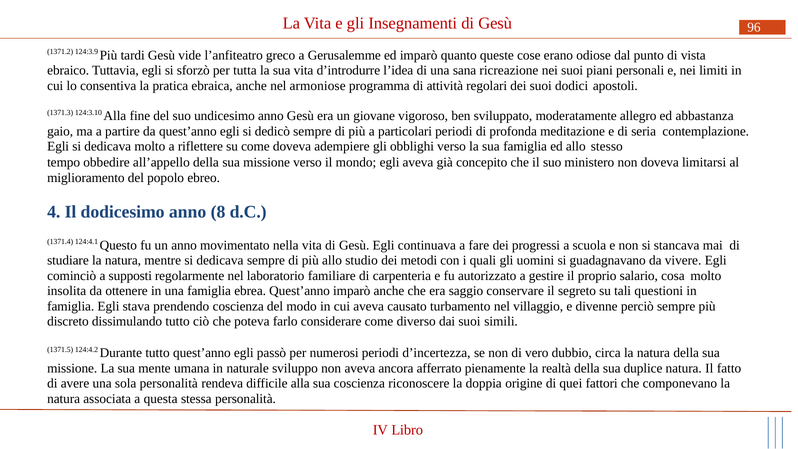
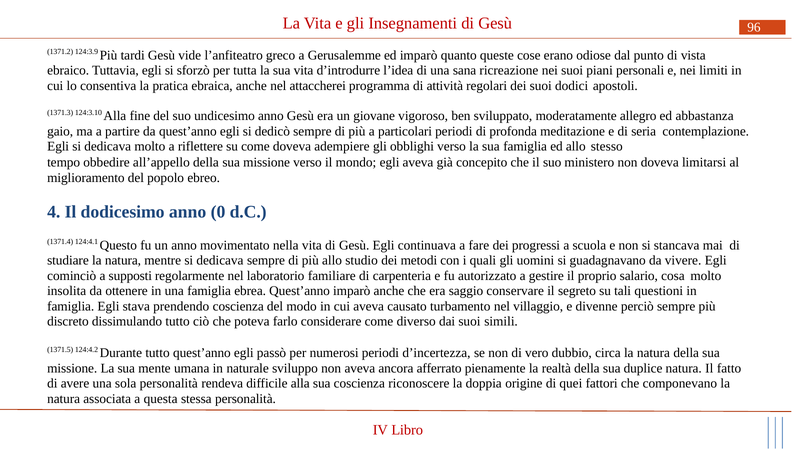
armoniose: armoniose -> attaccherei
8: 8 -> 0
